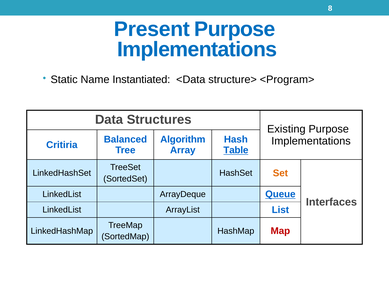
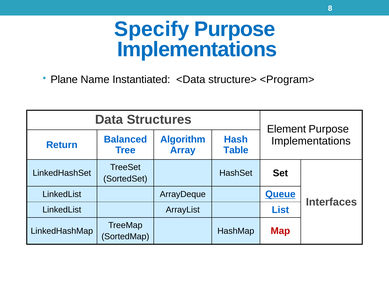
Present: Present -> Specify
Static: Static -> Plane
Existing: Existing -> Element
Critiria: Critiria -> Return
Table underline: present -> none
Set colour: orange -> black
